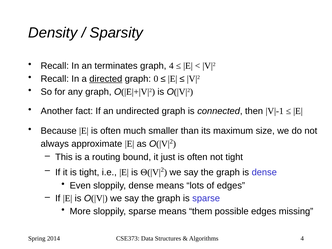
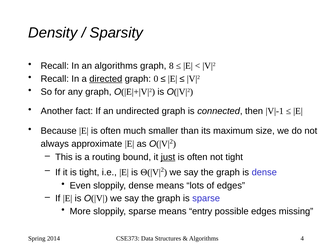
an terminates: terminates -> algorithms
graph 4: 4 -> 8
just underline: none -> present
them: them -> entry
